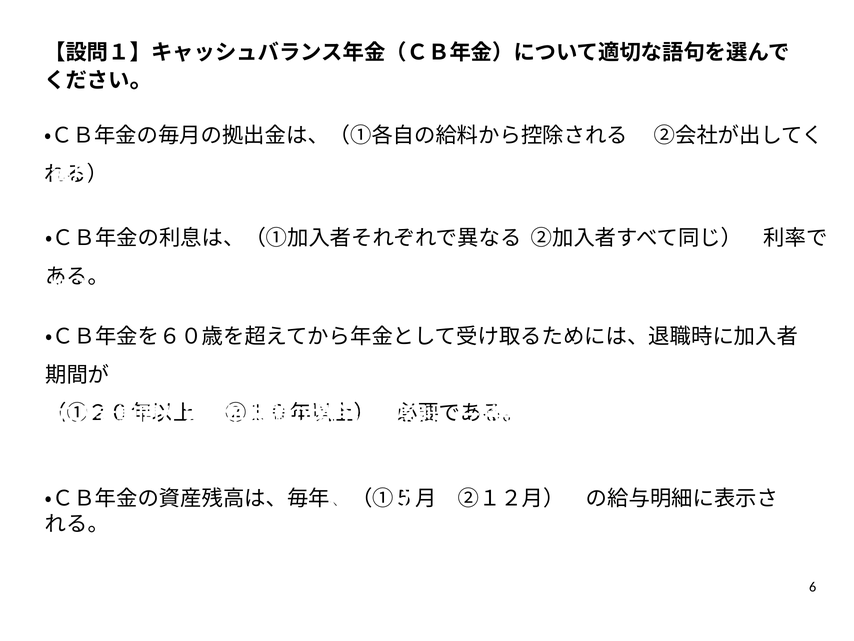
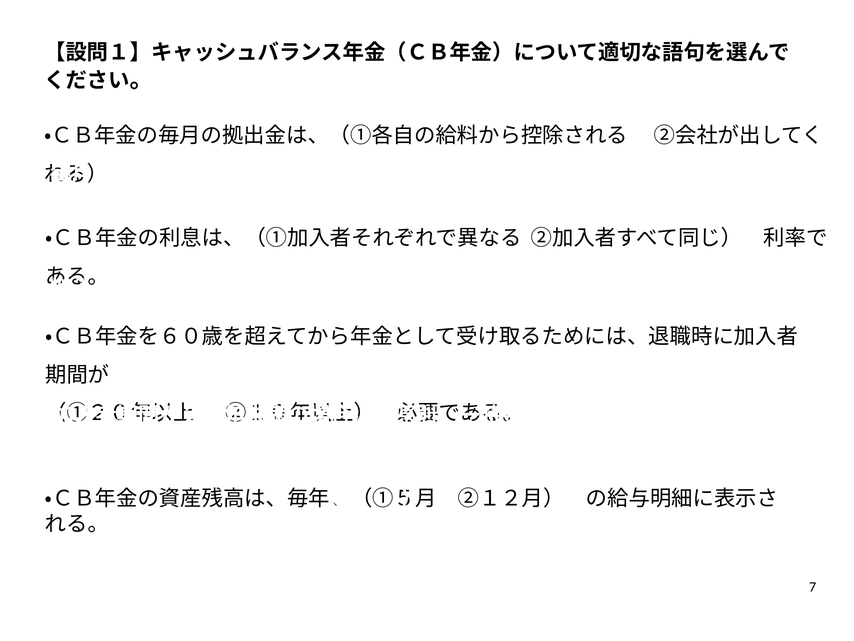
6: 6 -> 7
